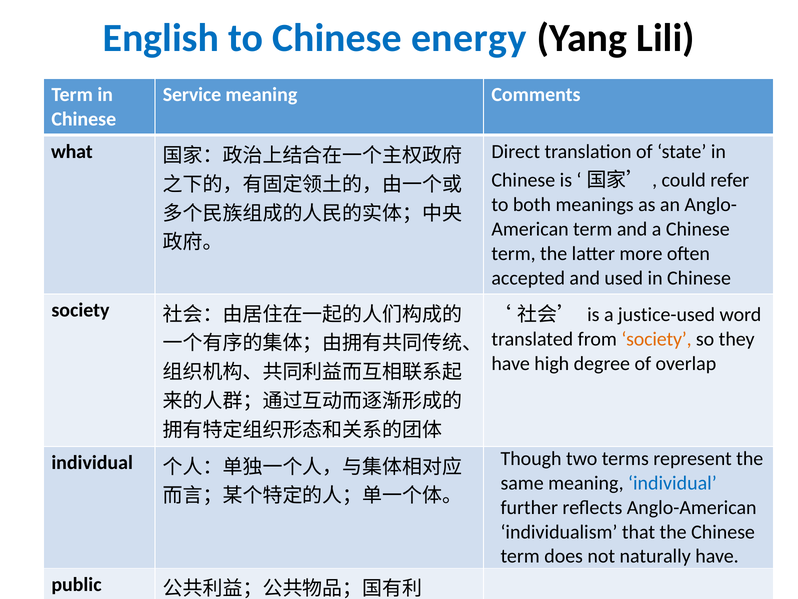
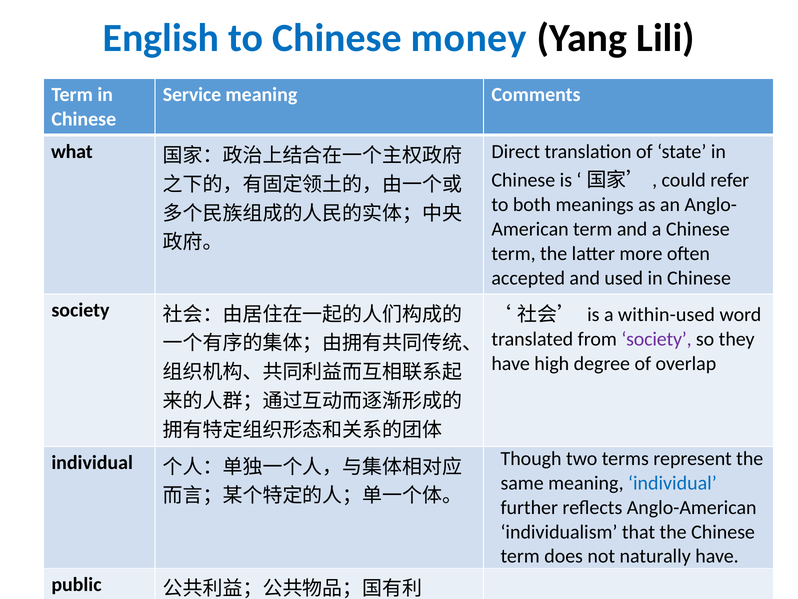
energy: energy -> money
justice-used: justice-used -> within-used
society at (657, 339) colour: orange -> purple
